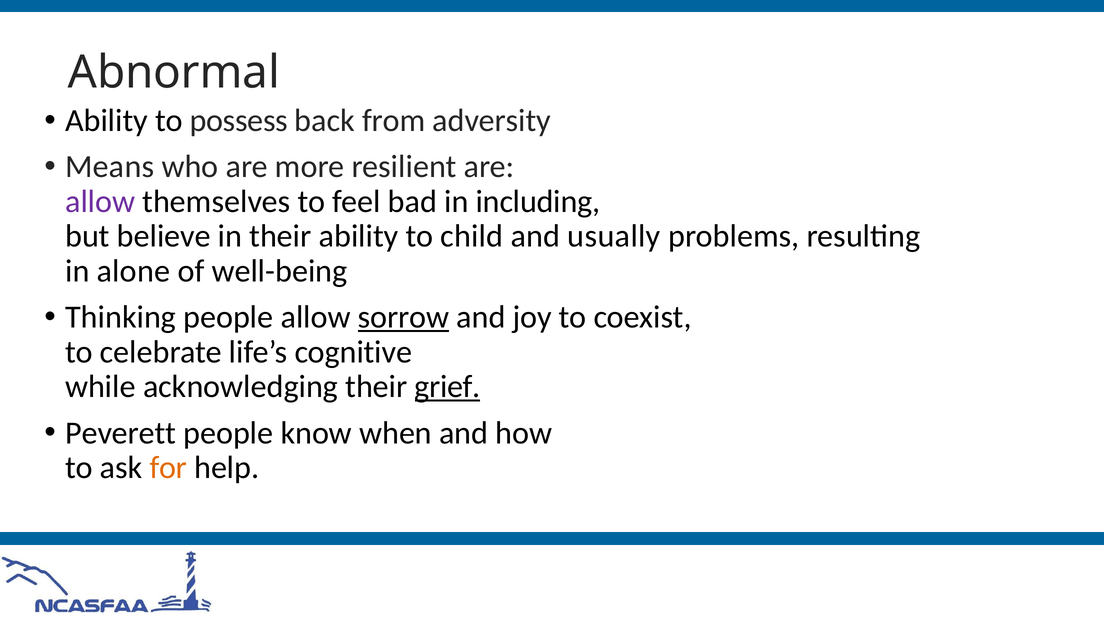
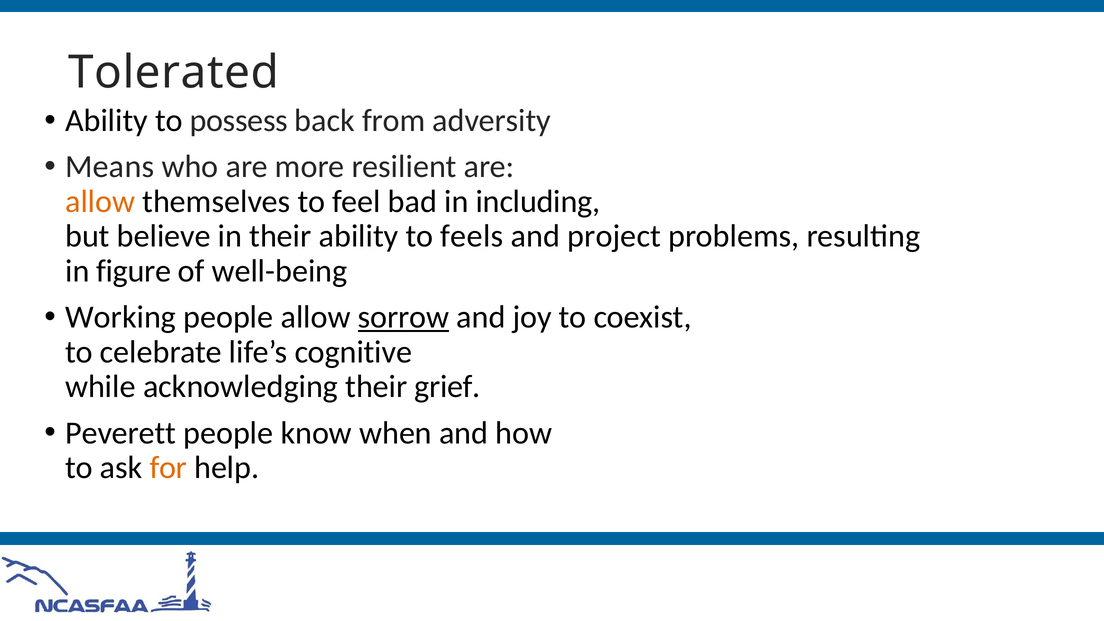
Abnormal: Abnormal -> Tolerated
allow at (100, 202) colour: purple -> orange
child: child -> feels
usually: usually -> project
alone: alone -> figure
Thinking: Thinking -> Working
grief underline: present -> none
